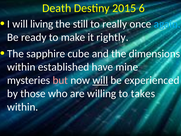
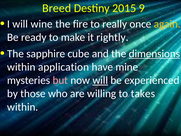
Death: Death -> Breed
6: 6 -> 9
living: living -> wine
still: still -> fire
again colour: light blue -> yellow
dimensions underline: none -> present
established: established -> application
